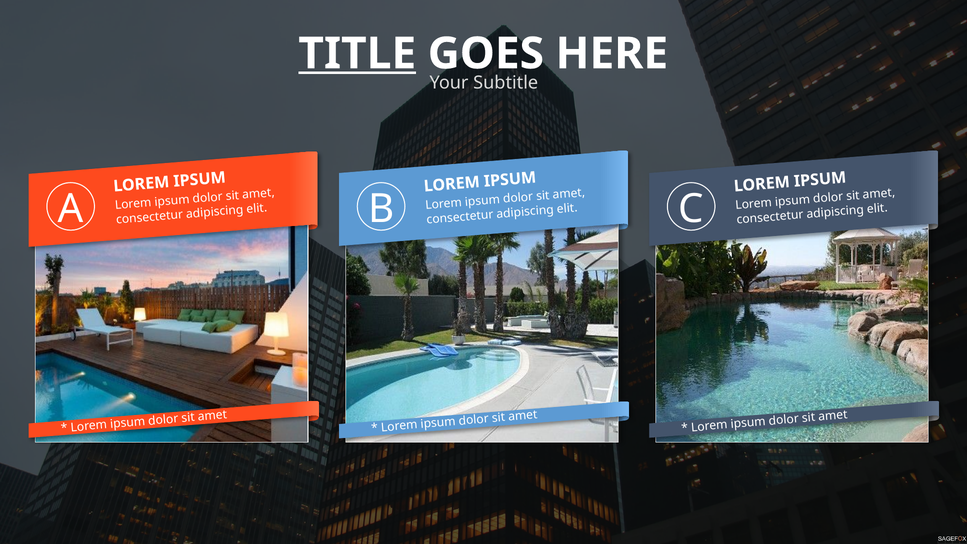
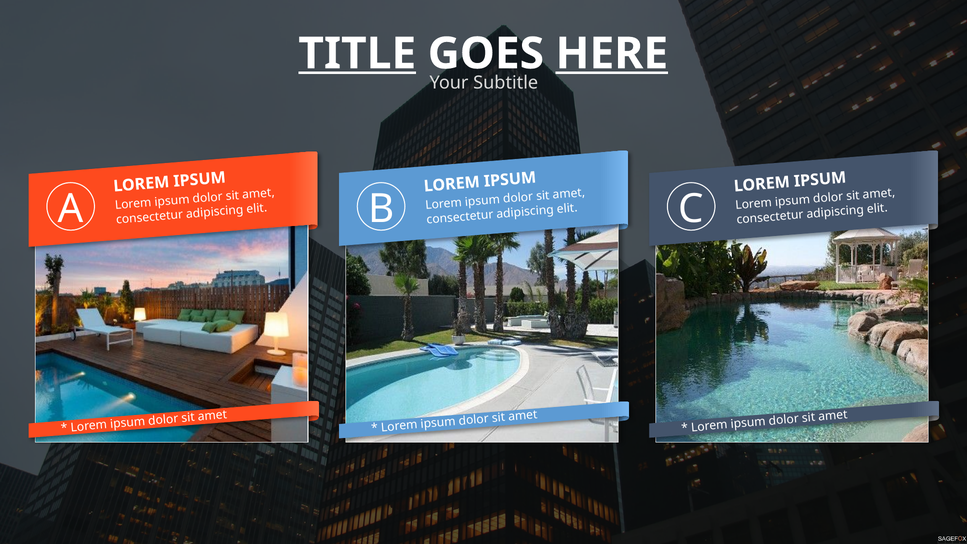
HERE underline: none -> present
